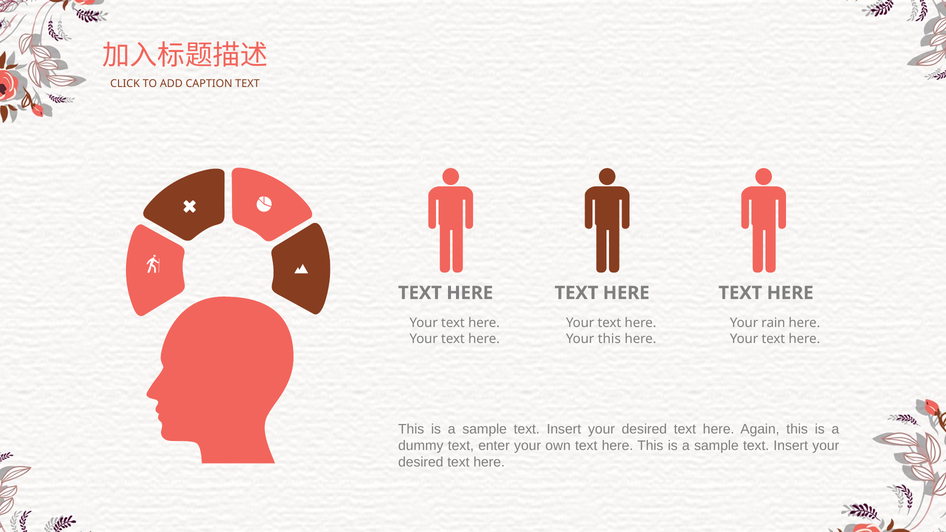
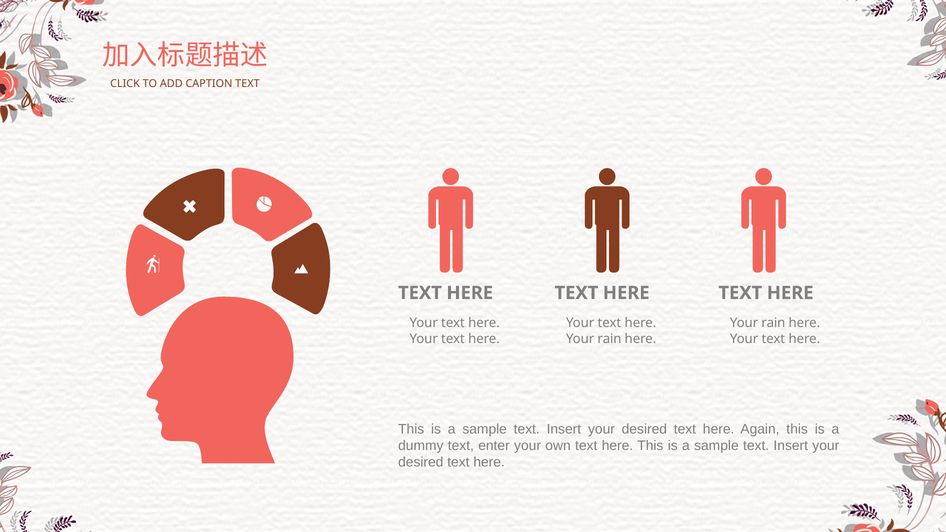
this at (609, 339): this -> rain
